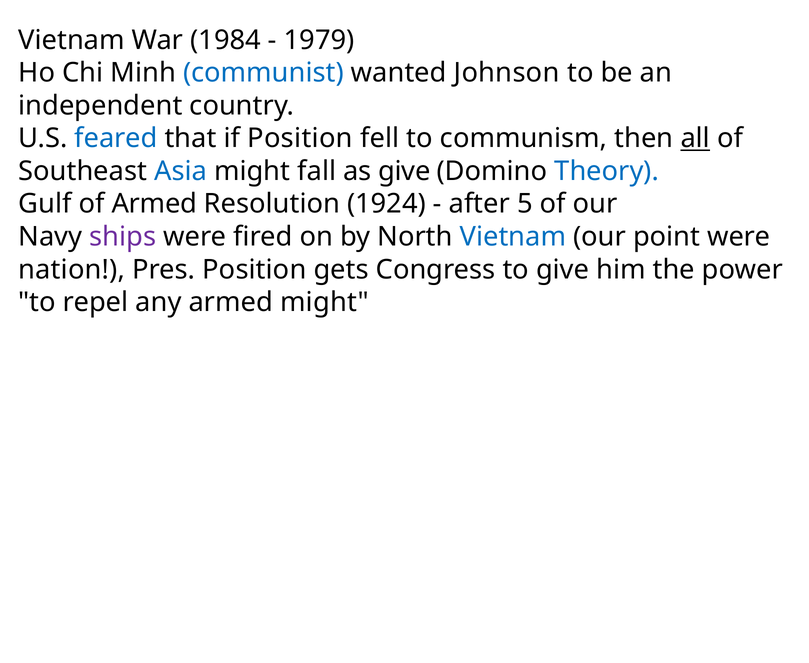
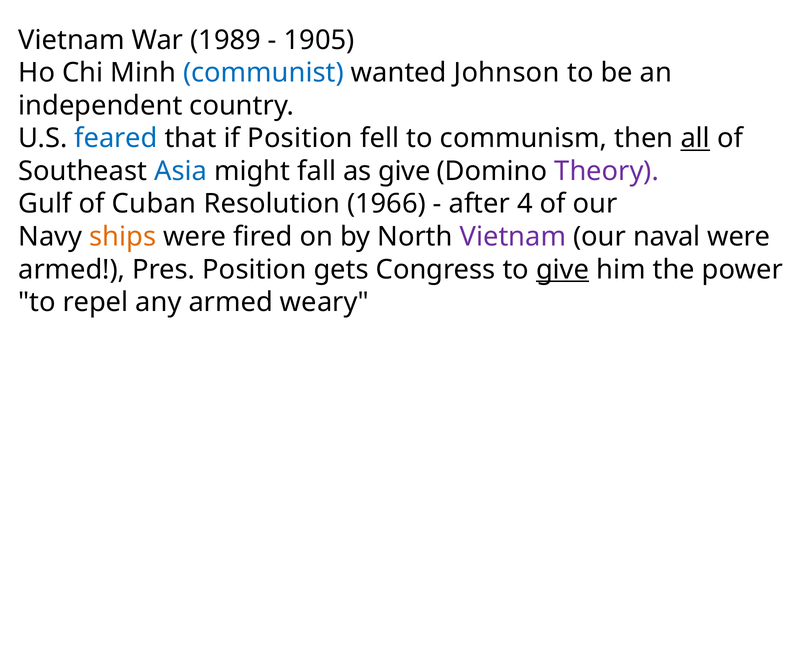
1984: 1984 -> 1989
1979: 1979 -> 1905
Theory colour: blue -> purple
of Armed: Armed -> Cuban
1924: 1924 -> 1966
5: 5 -> 4
ships colour: purple -> orange
Vietnam at (513, 237) colour: blue -> purple
point: point -> naval
nation at (72, 270): nation -> armed
give at (563, 270) underline: none -> present
armed might: might -> weary
